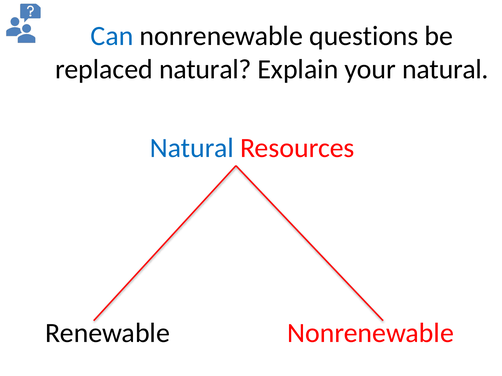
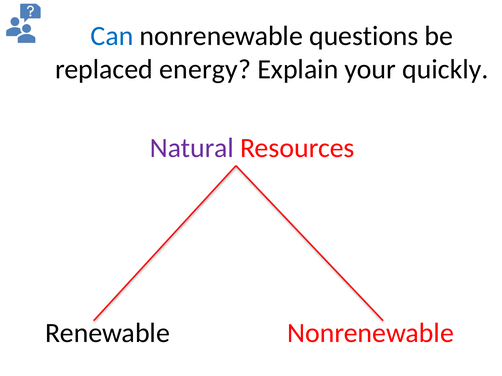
replaced natural: natural -> energy
your natural: natural -> quickly
Natural at (192, 148) colour: blue -> purple
